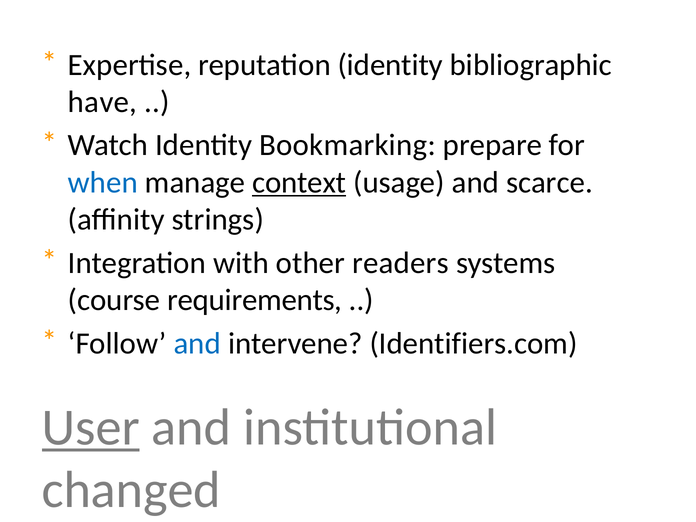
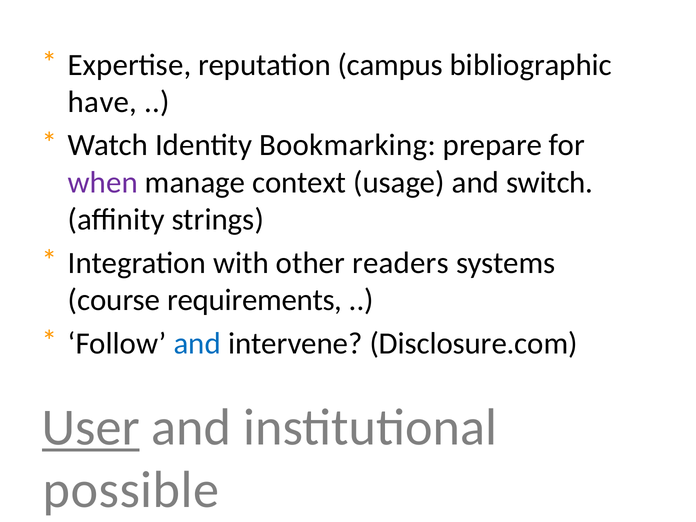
reputation identity: identity -> campus
when colour: blue -> purple
context underline: present -> none
scarce: scarce -> switch
Identifiers.com: Identifiers.com -> Disclosure.com
changed: changed -> possible
